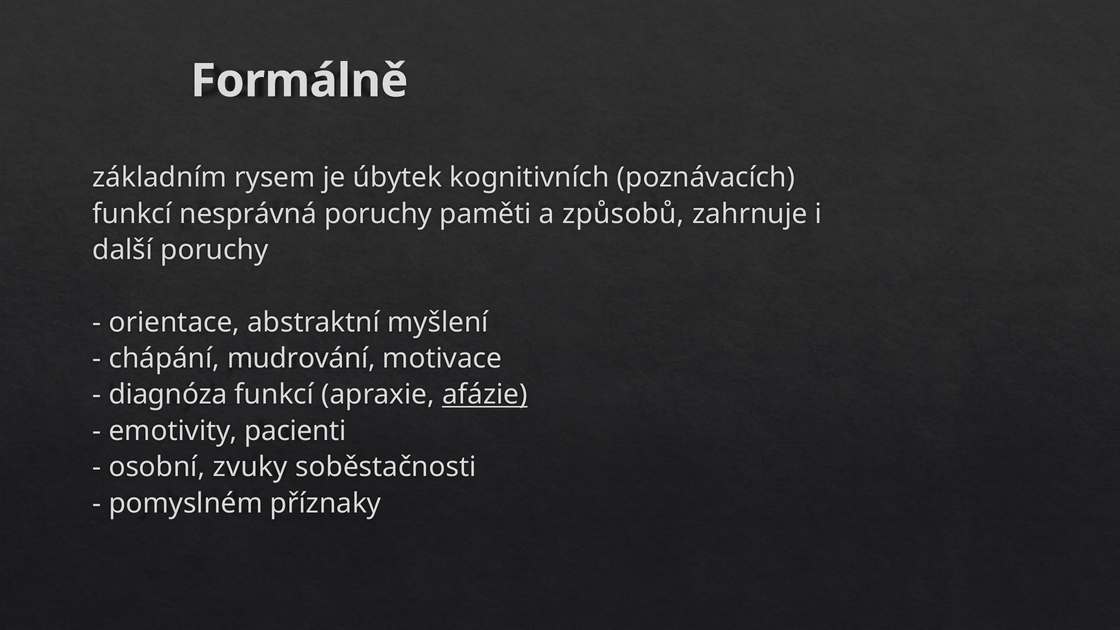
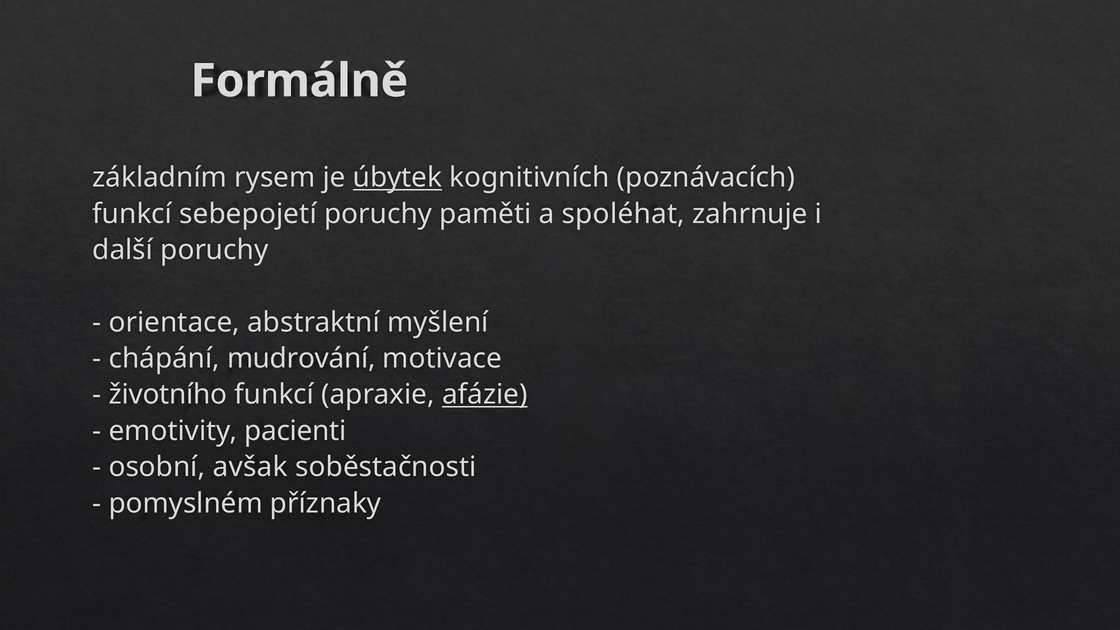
úbytek underline: none -> present
nesprávná: nesprávná -> sebepojetí
způsobů: způsobů -> spoléhat
diagnóza: diagnóza -> životního
zvuky: zvuky -> avšak
